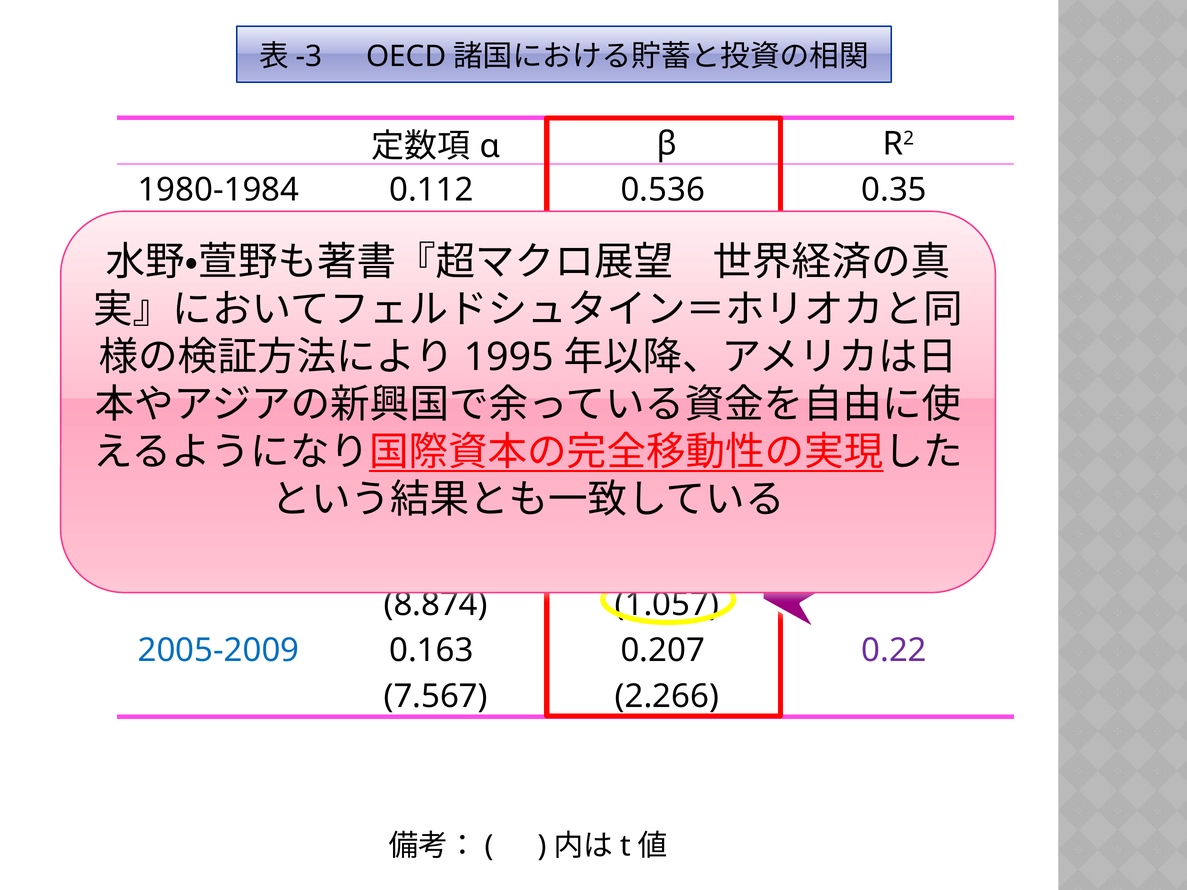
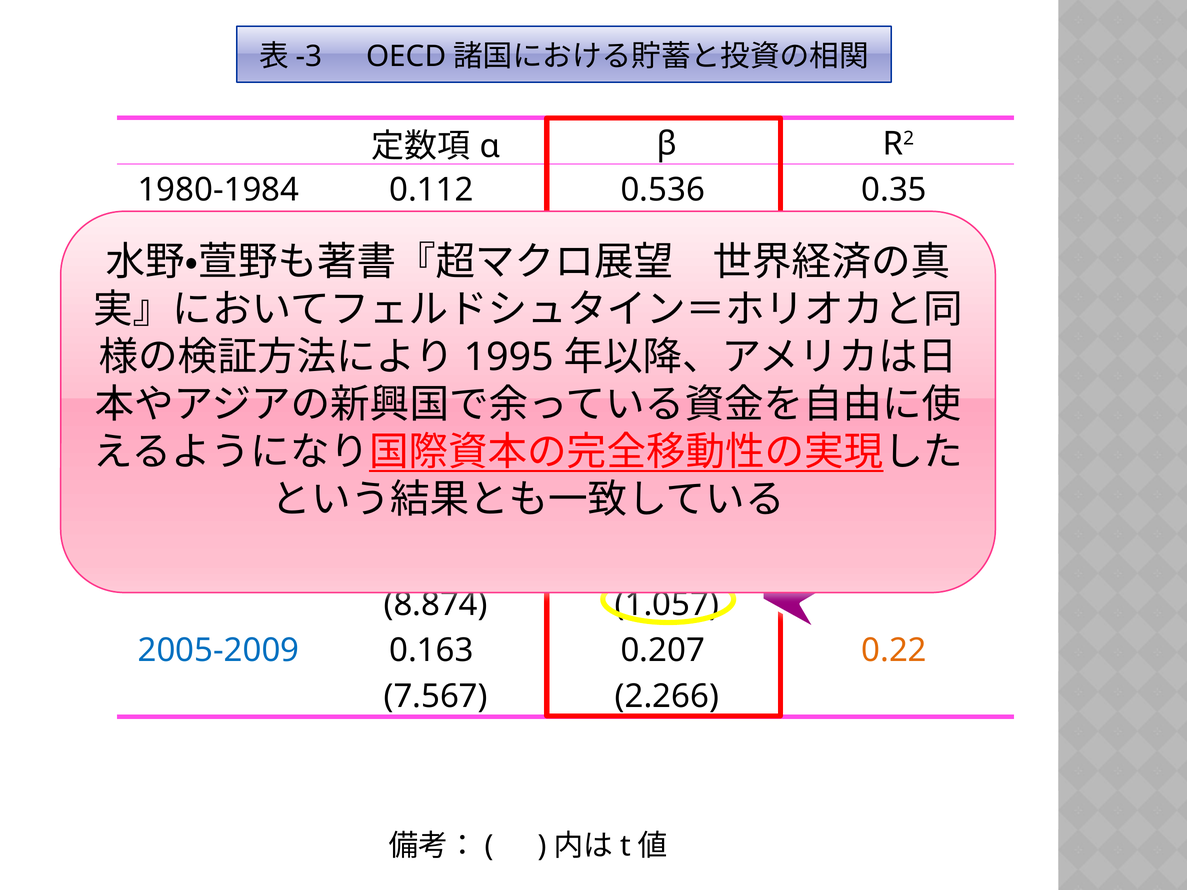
0.22 colour: purple -> orange
